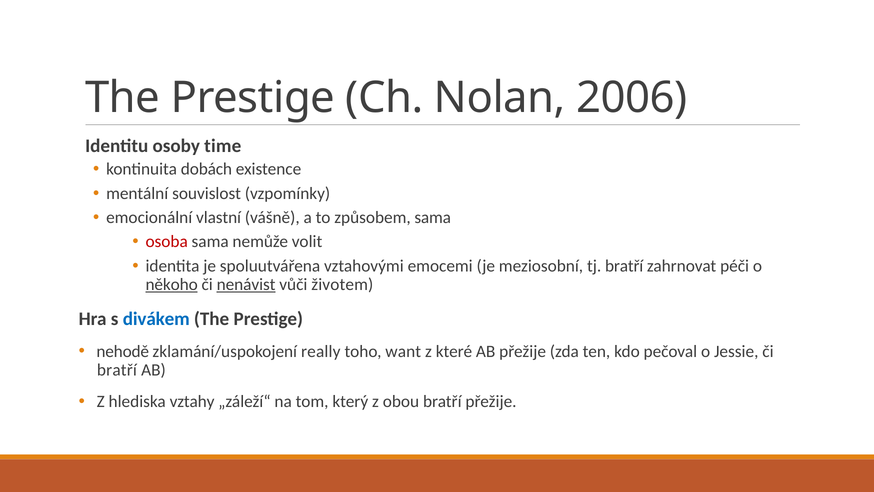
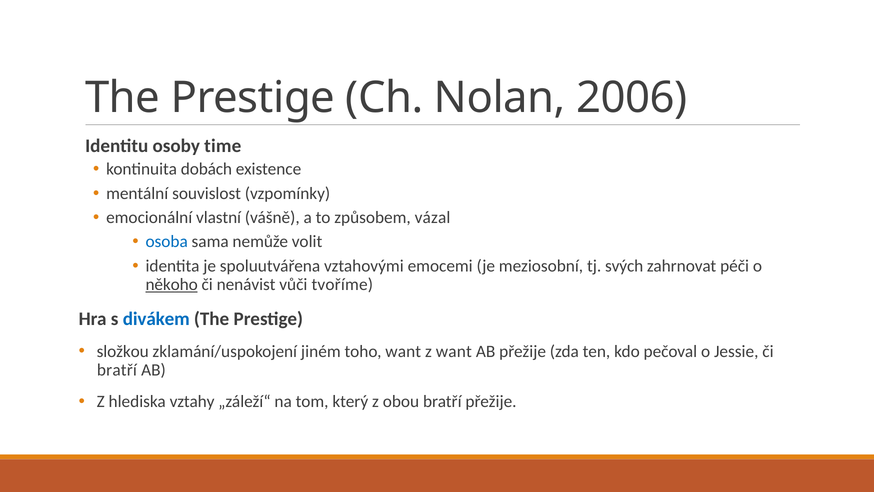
způsobem sama: sama -> vázal
osoba colour: red -> blue
tj bratří: bratří -> svých
nenávist underline: present -> none
životem: životem -> tvoříme
nehodě: nehodě -> složkou
really: really -> jiném
z které: které -> want
